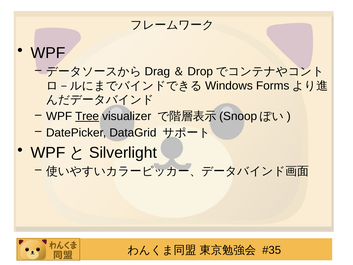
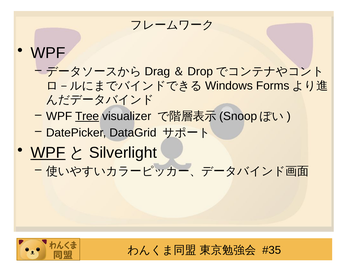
WPF at (48, 153) underline: none -> present
